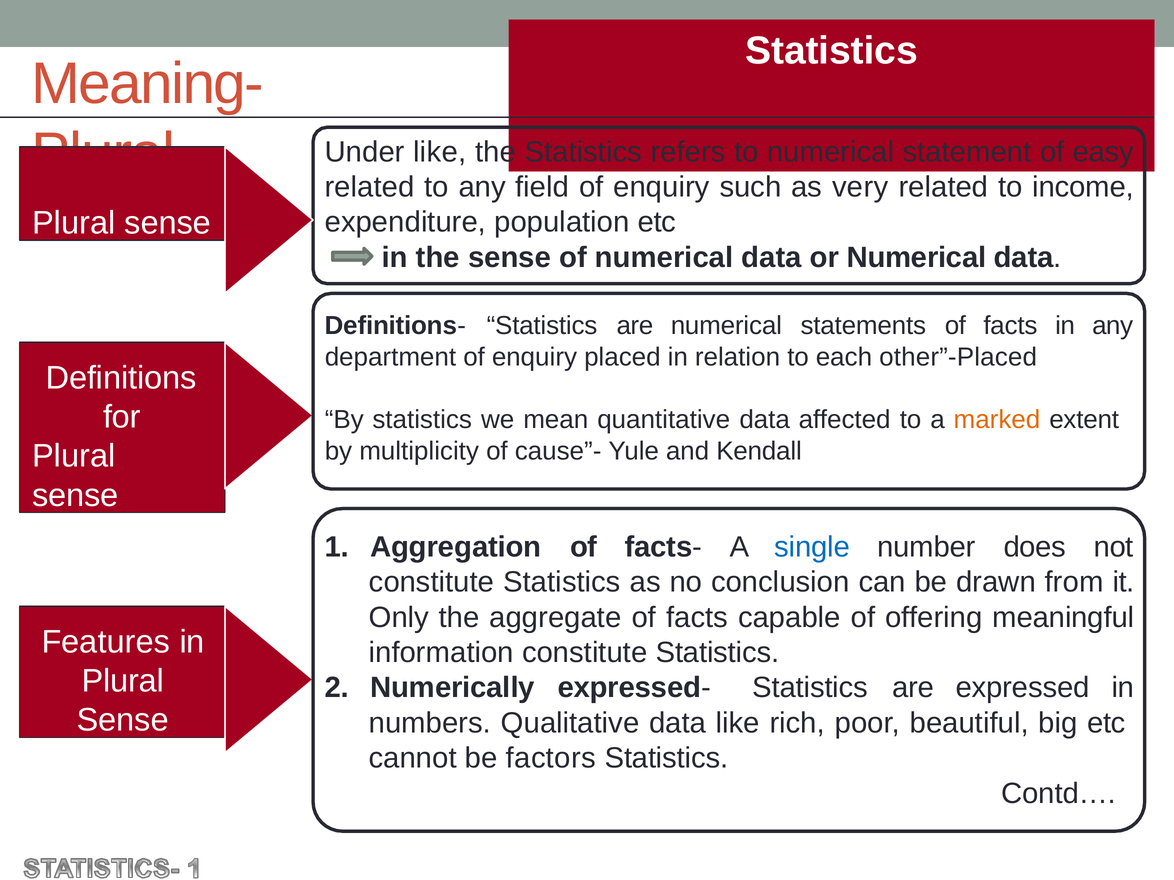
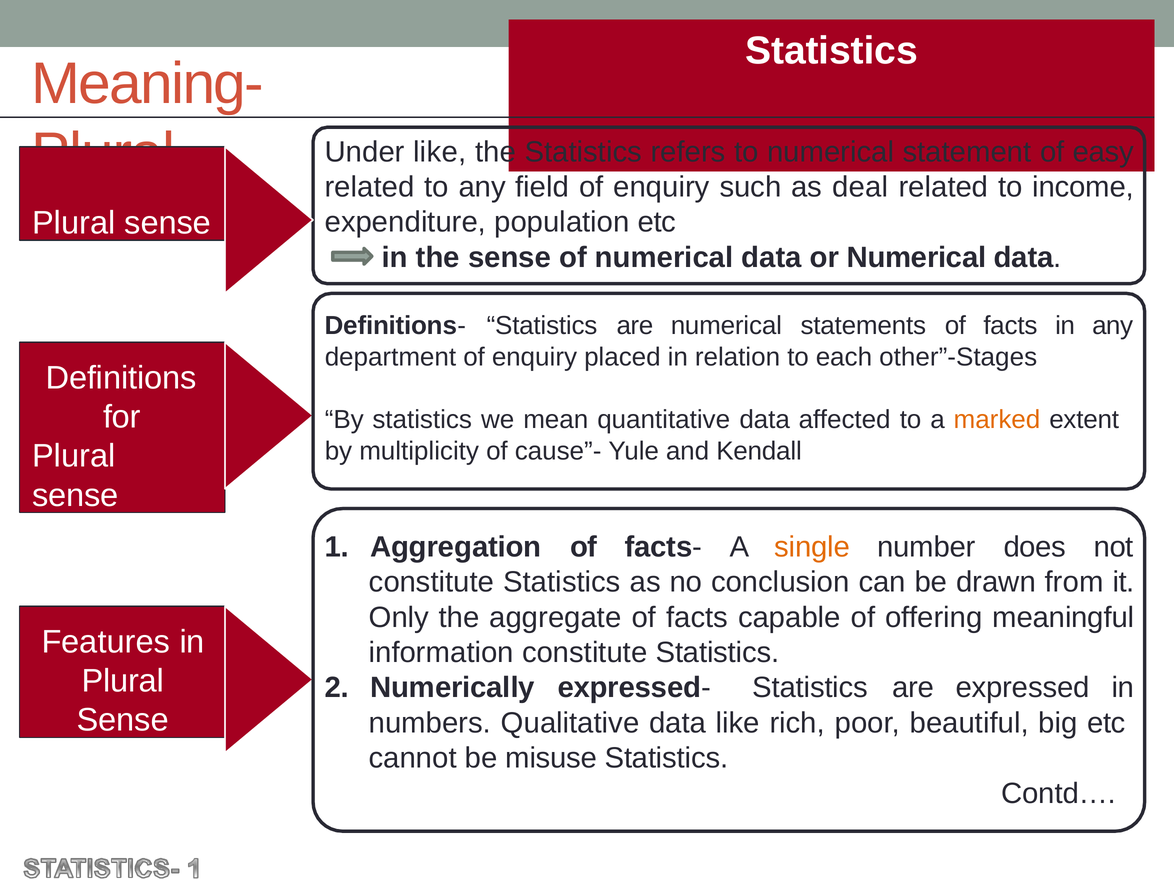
very: very -> deal
other”-Placed: other”-Placed -> other”-Stages
single colour: blue -> orange
factors: factors -> misuse
